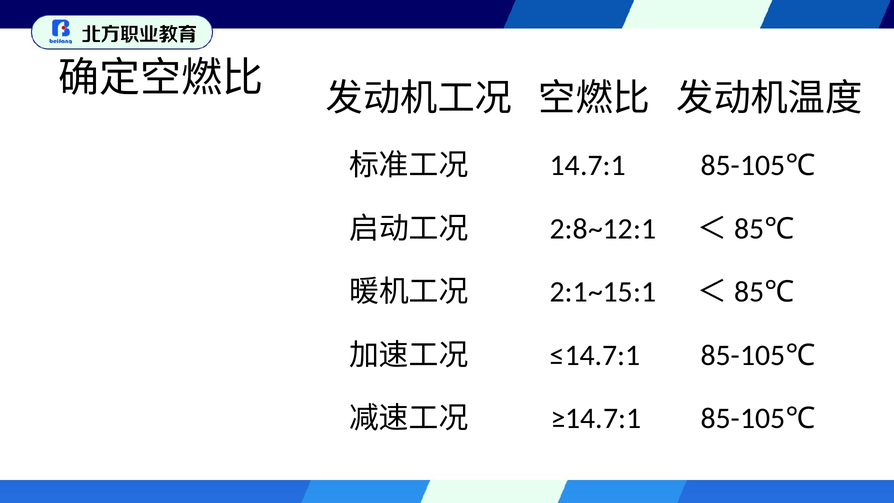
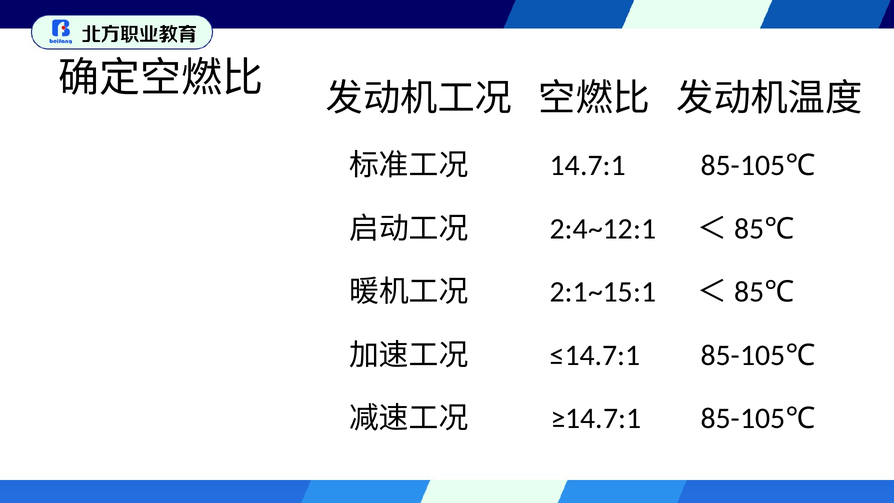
2:8~12:1: 2:8~12:1 -> 2:4~12:1
